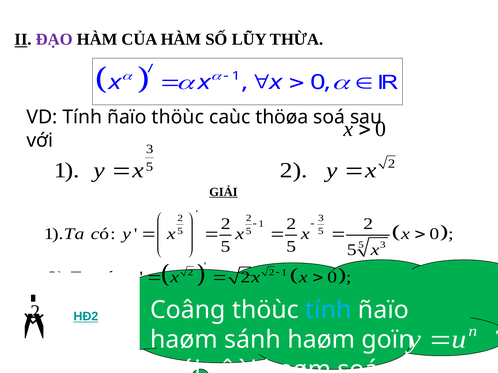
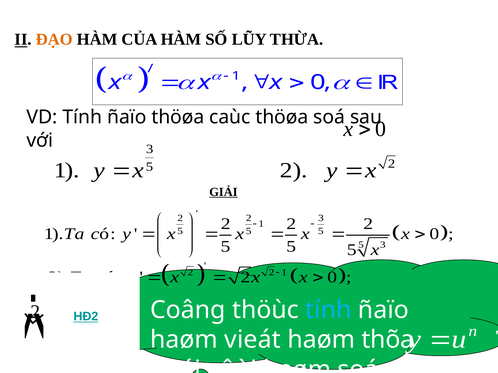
ĐẠO colour: purple -> orange
ñaïo thöùc: thöùc -> thöøa
sánh: sánh -> vieát
goïn: goïn -> thõa
